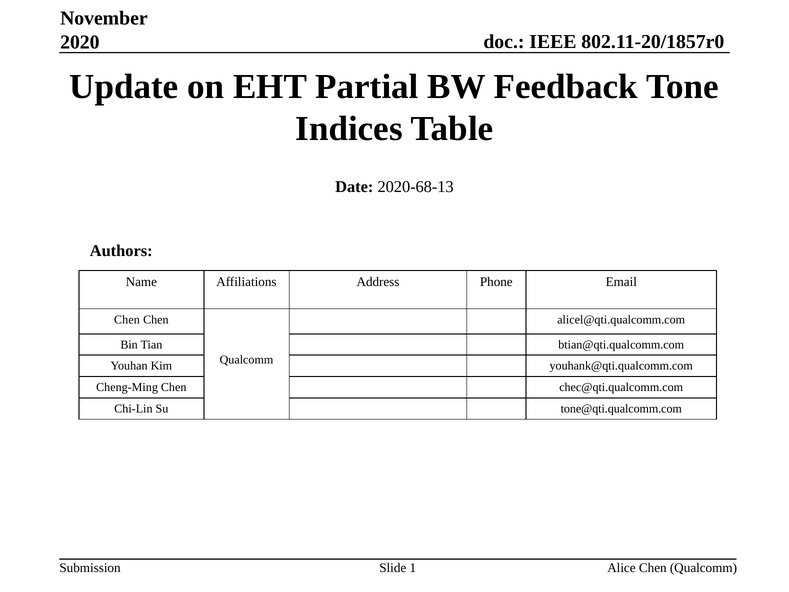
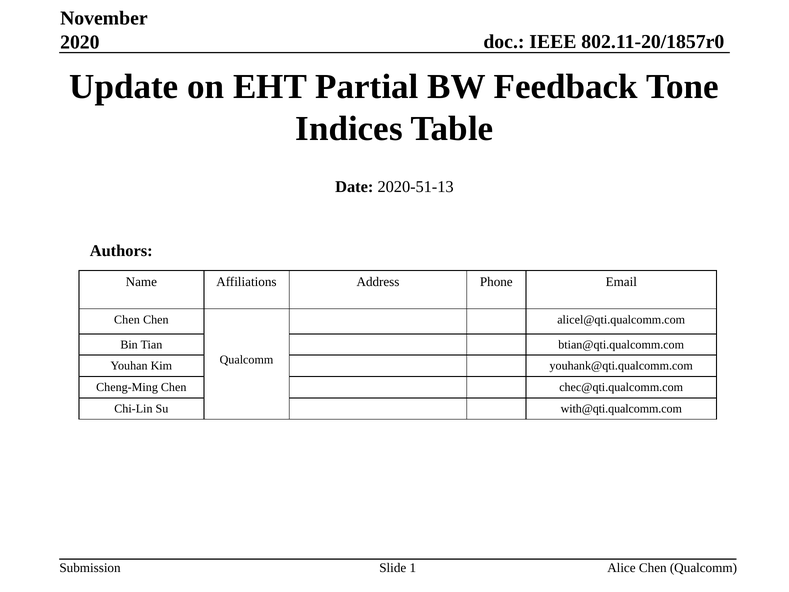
2020-68-13: 2020-68-13 -> 2020-51-13
tone@qti.qualcomm.com: tone@qti.qualcomm.com -> with@qti.qualcomm.com
